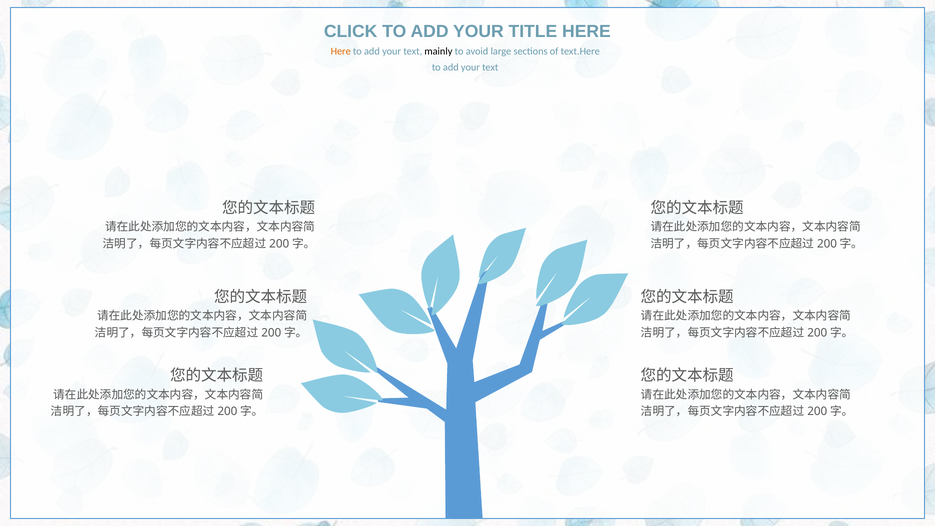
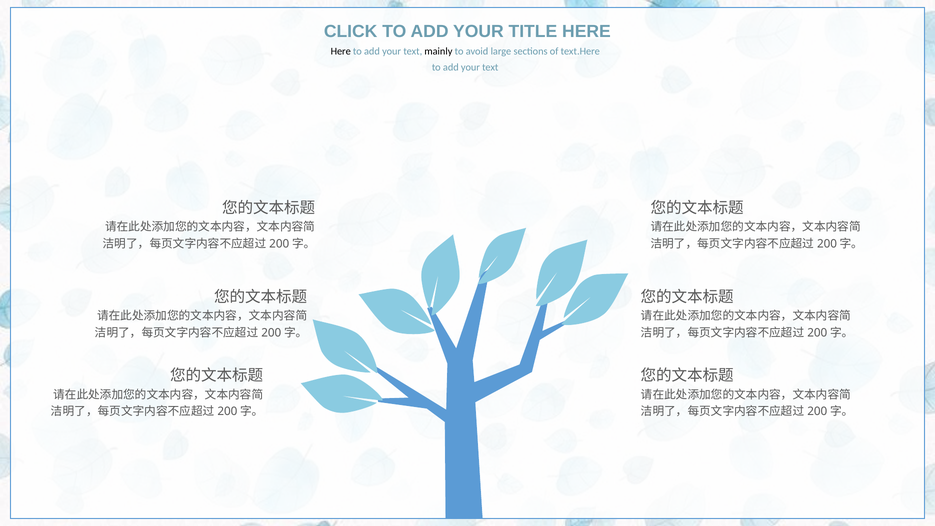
Here at (341, 51) colour: orange -> black
